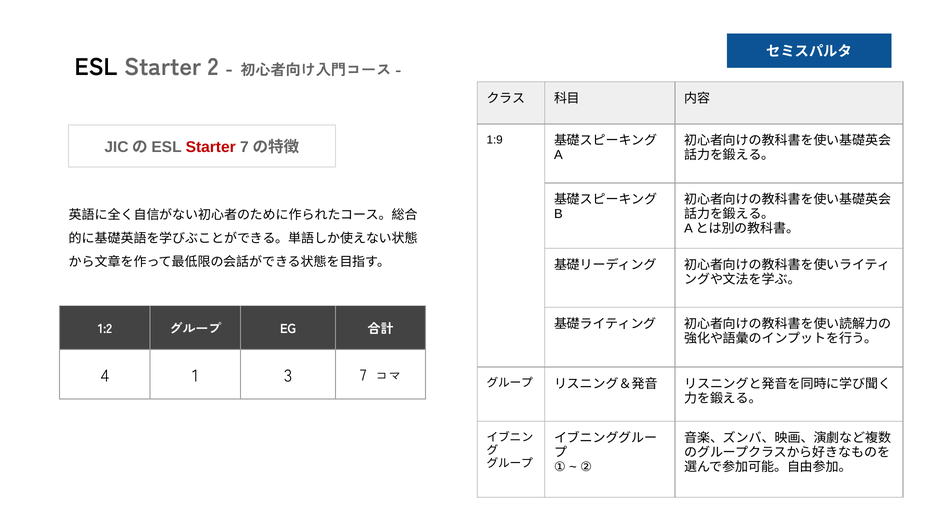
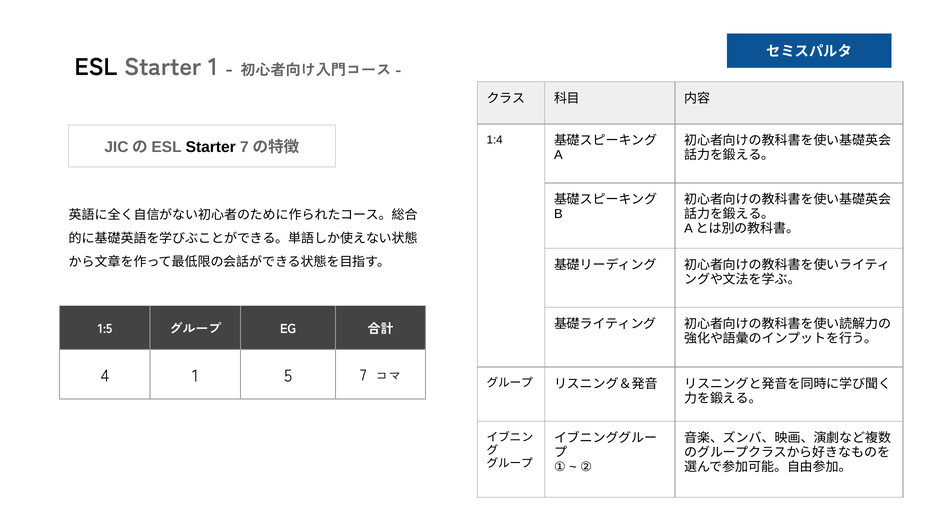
Starter 2: 2 -> 1
1:9: 1:9 -> 1:4
Starter at (211, 147) colour: red -> black
1:2: 1:2 -> 1:5
3: 3 -> 5
